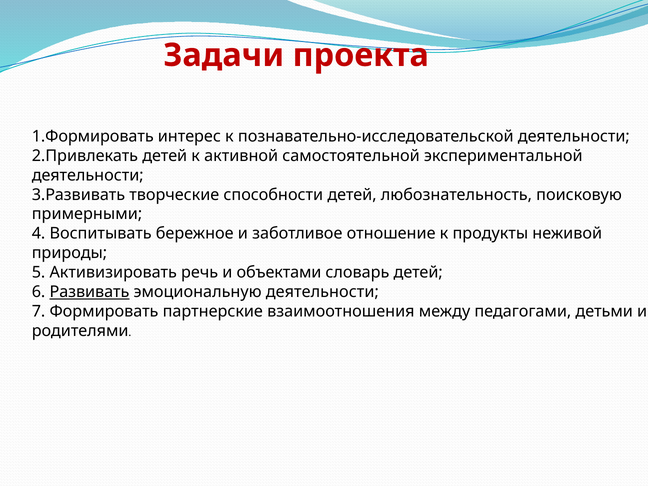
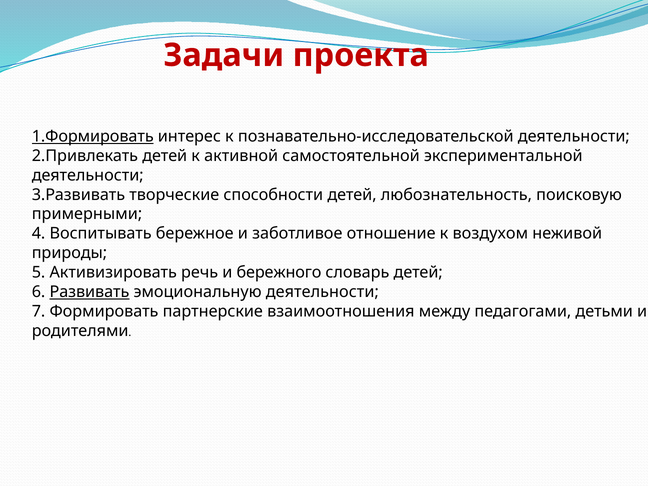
1.Формировать underline: none -> present
продукты: продукты -> воздухом
объектами: объектами -> бережного
